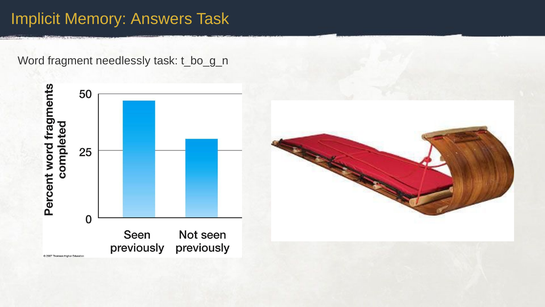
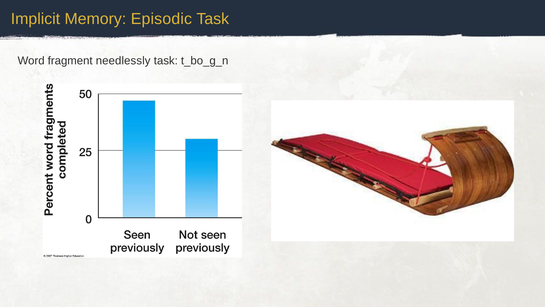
Answers: Answers -> Episodic
